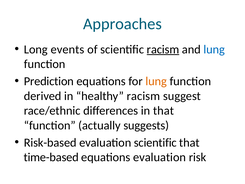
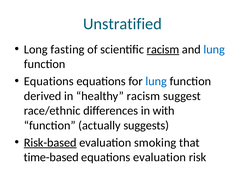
Approaches: Approaches -> Unstratified
events: events -> fasting
Prediction at (49, 81): Prediction -> Equations
lung at (156, 81) colour: orange -> blue
in that: that -> with
Risk-based underline: none -> present
evaluation scientific: scientific -> smoking
